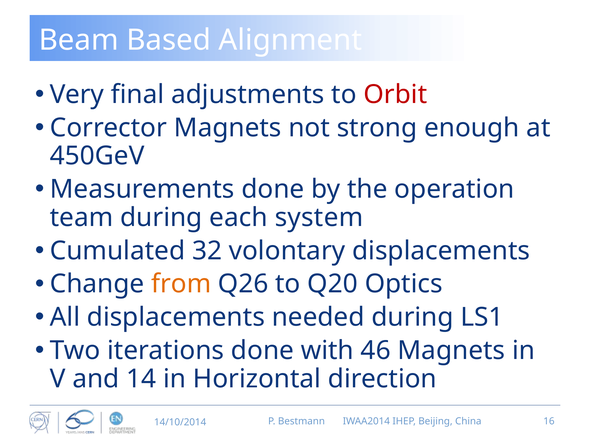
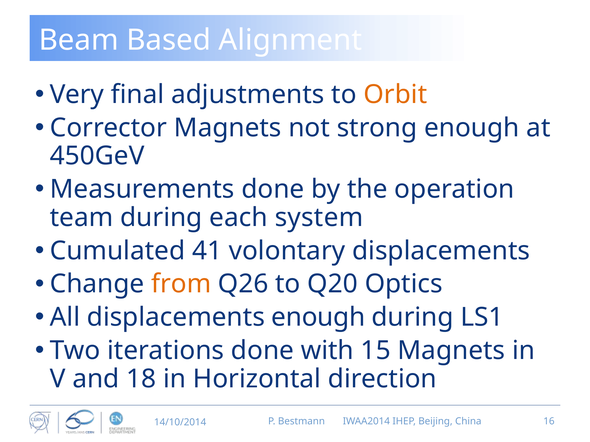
Orbit colour: red -> orange
32: 32 -> 41
displacements needed: needed -> enough
46: 46 -> 15
14: 14 -> 18
